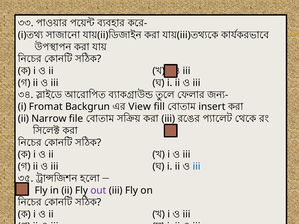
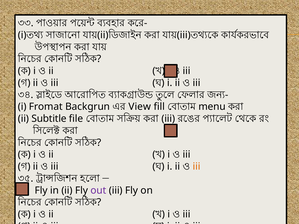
insert: insert -> menu
Narrow: Narrow -> Subtitle
iii at (197, 167) colour: blue -> orange
